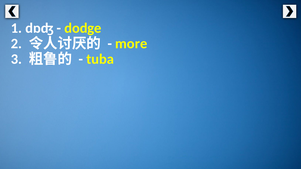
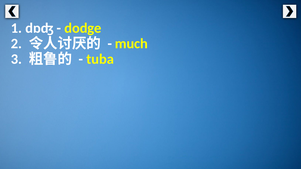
more: more -> much
